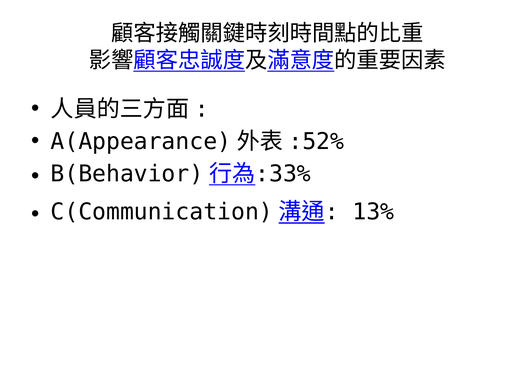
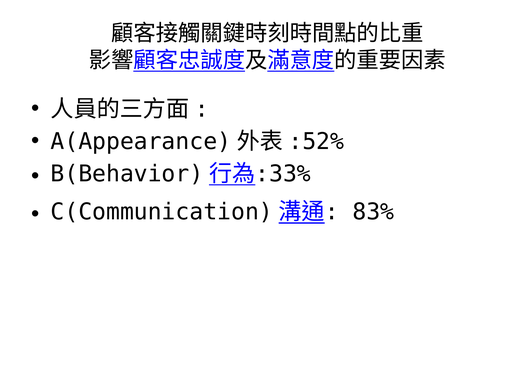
13%: 13% -> 83%
